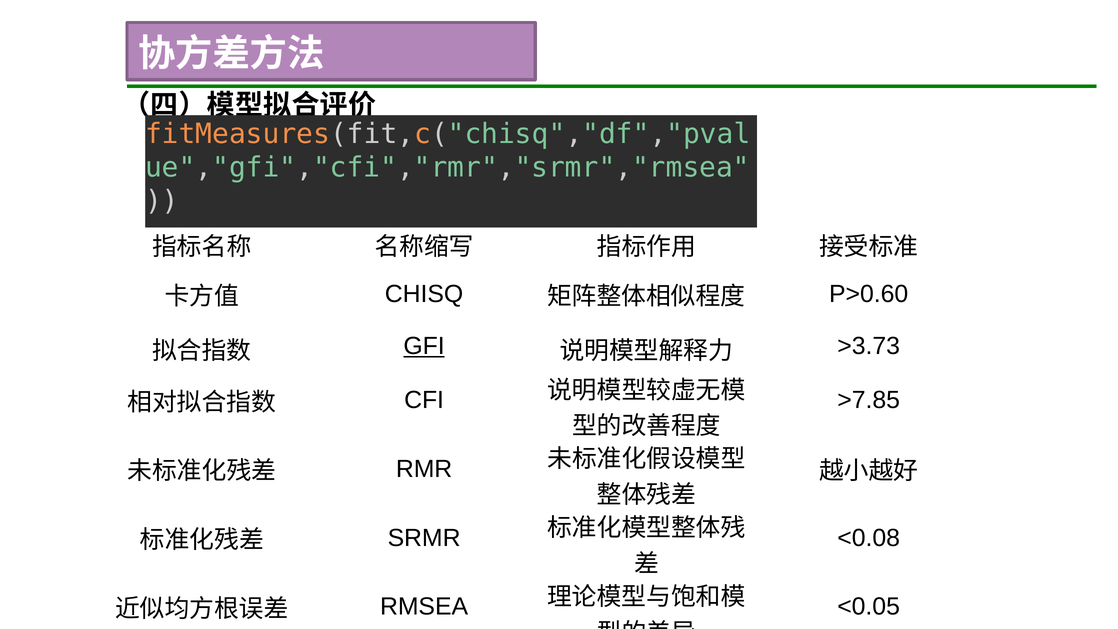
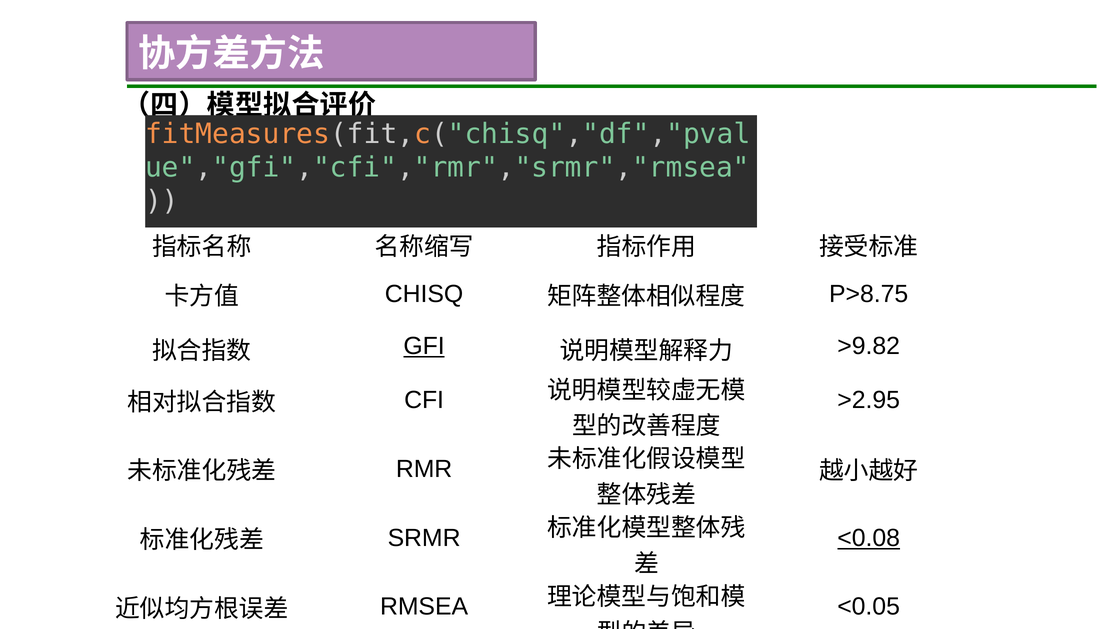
P>0.60: P>0.60 -> P>8.75
>3.73: >3.73 -> >9.82
>7.85: >7.85 -> >2.95
<0.08 underline: none -> present
